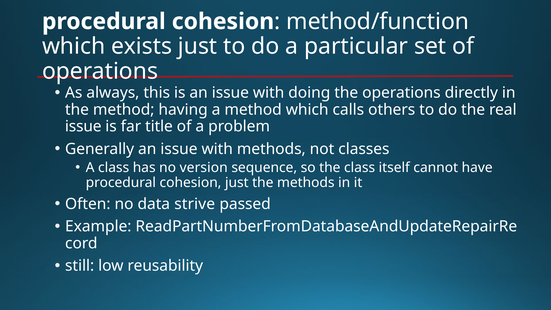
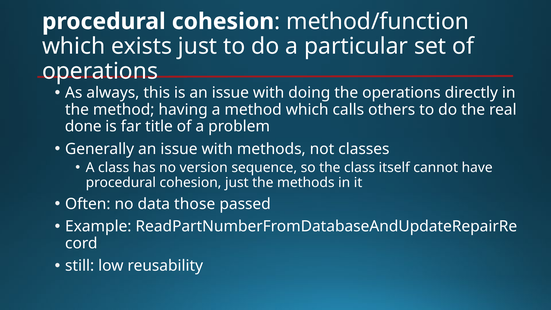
issue at (83, 126): issue -> done
strive: strive -> those
